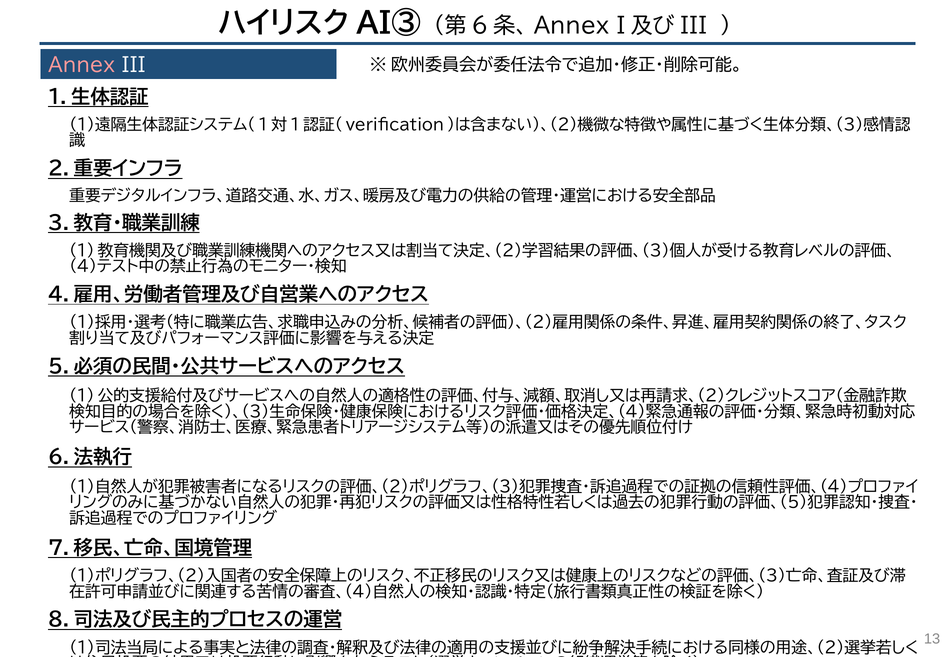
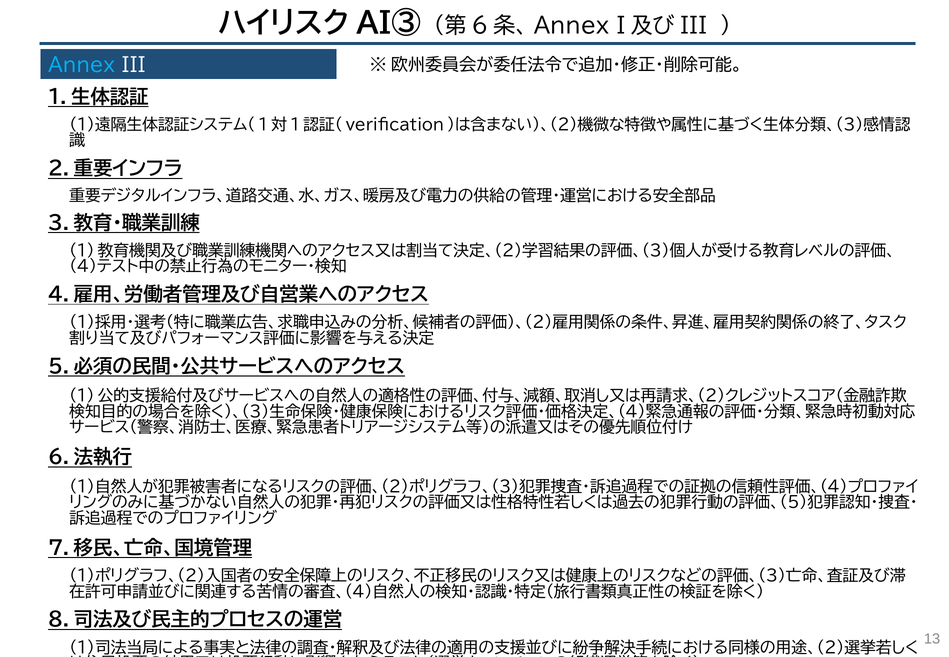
Annex colour: pink -> light blue
